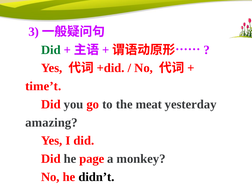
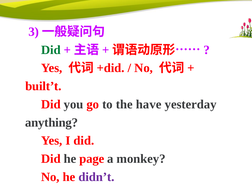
time’t: time’t -> built’t
meat: meat -> have
amazing: amazing -> anything
didn’t colour: black -> purple
